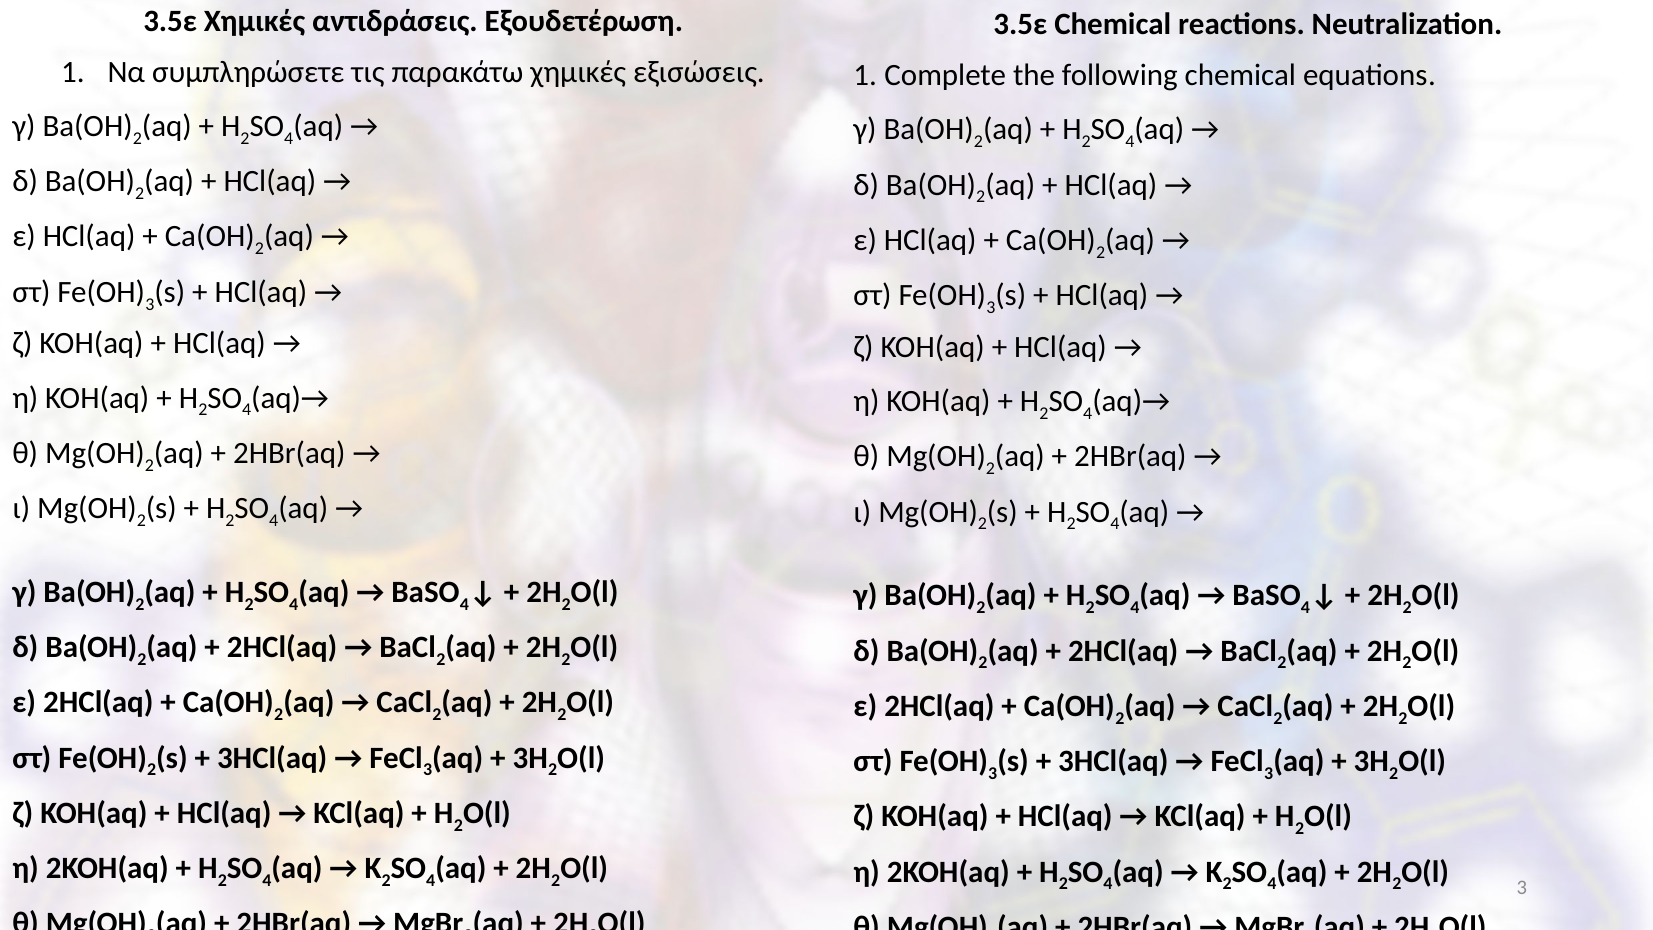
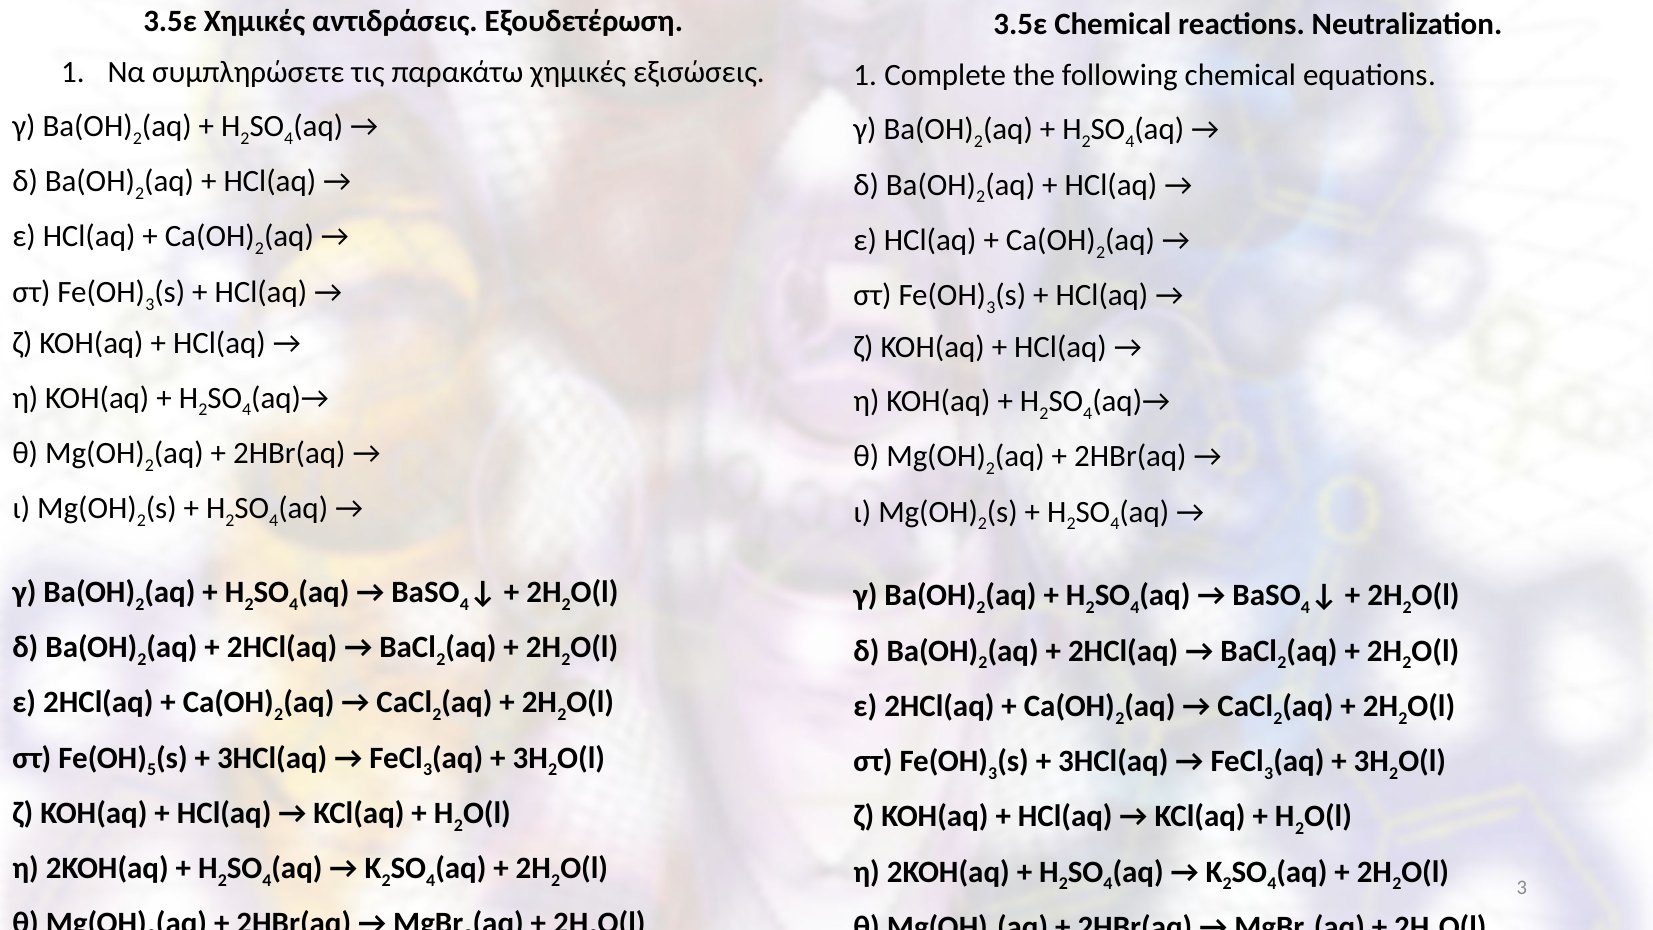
2 at (152, 770): 2 -> 5
